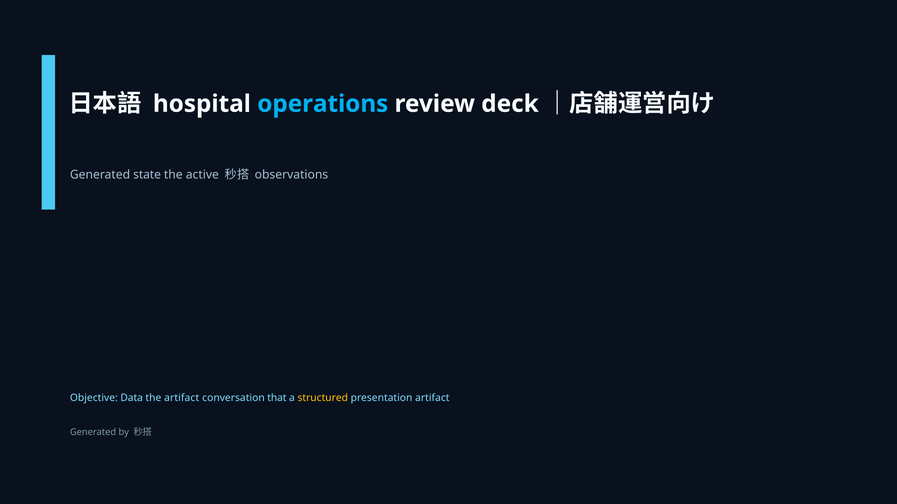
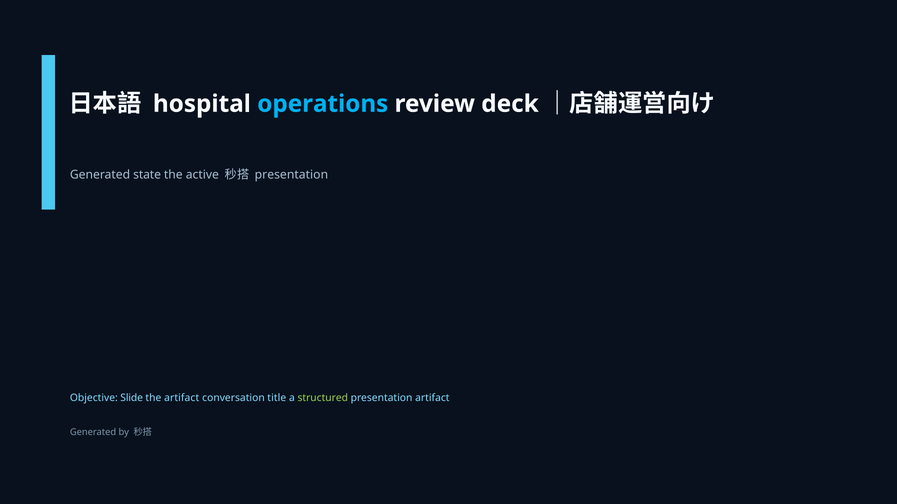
observations at (291, 175): observations -> presentation
Data: Data -> Slide
that: that -> title
structured colour: yellow -> light green
